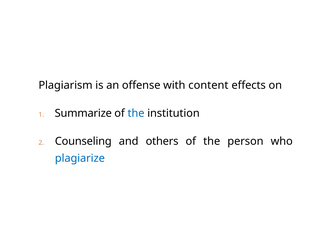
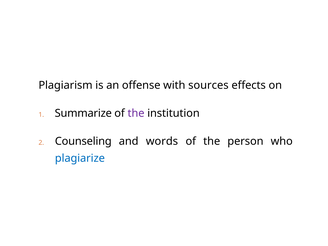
content: content -> sources
the at (136, 113) colour: blue -> purple
others: others -> words
